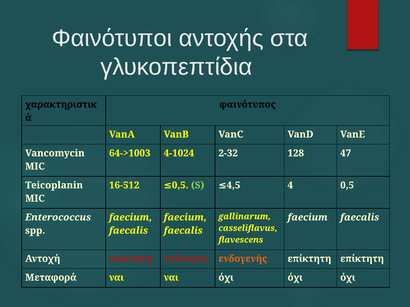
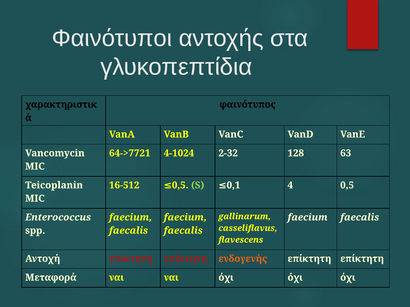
64->1003: 64->1003 -> 64->7721
47: 47 -> 63
4,5: 4,5 -> 0,1
